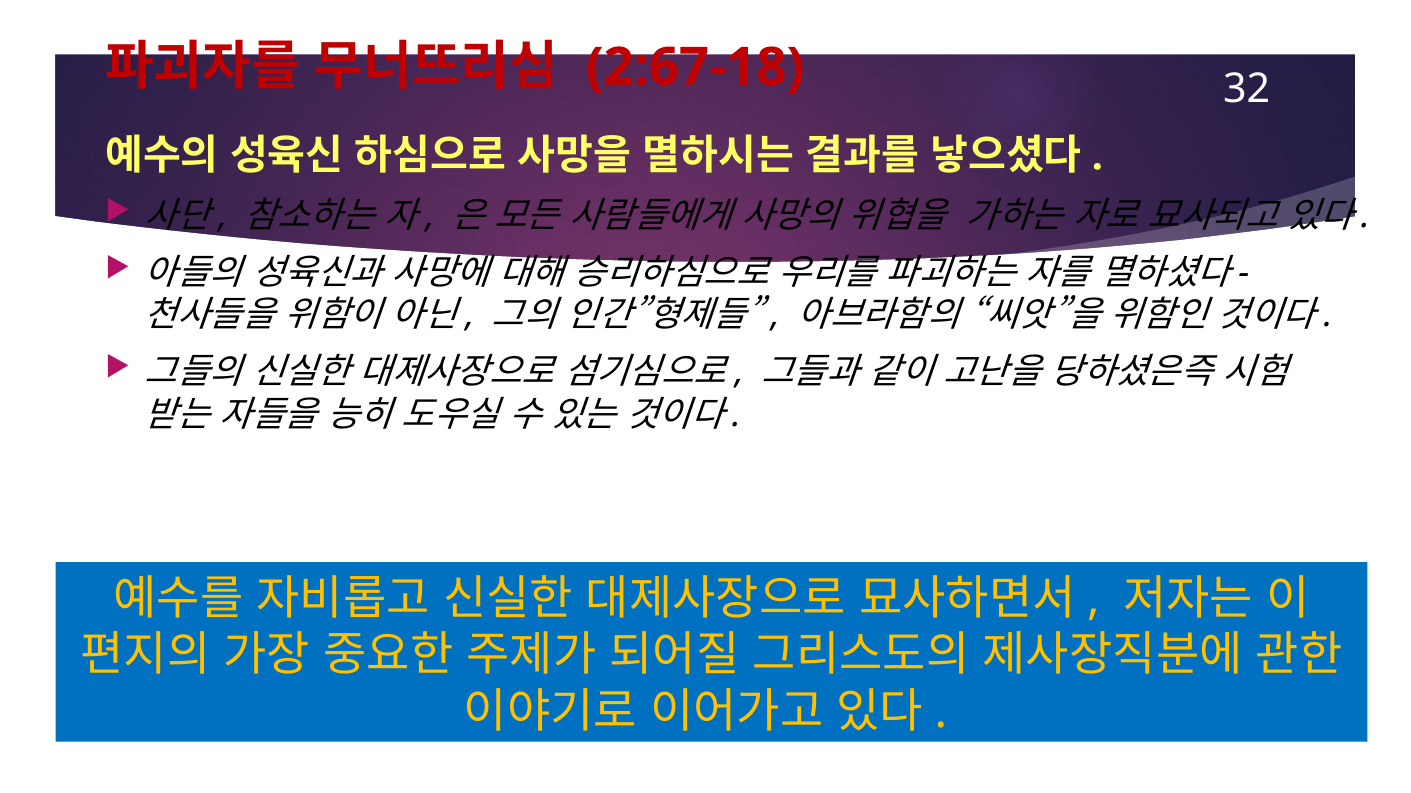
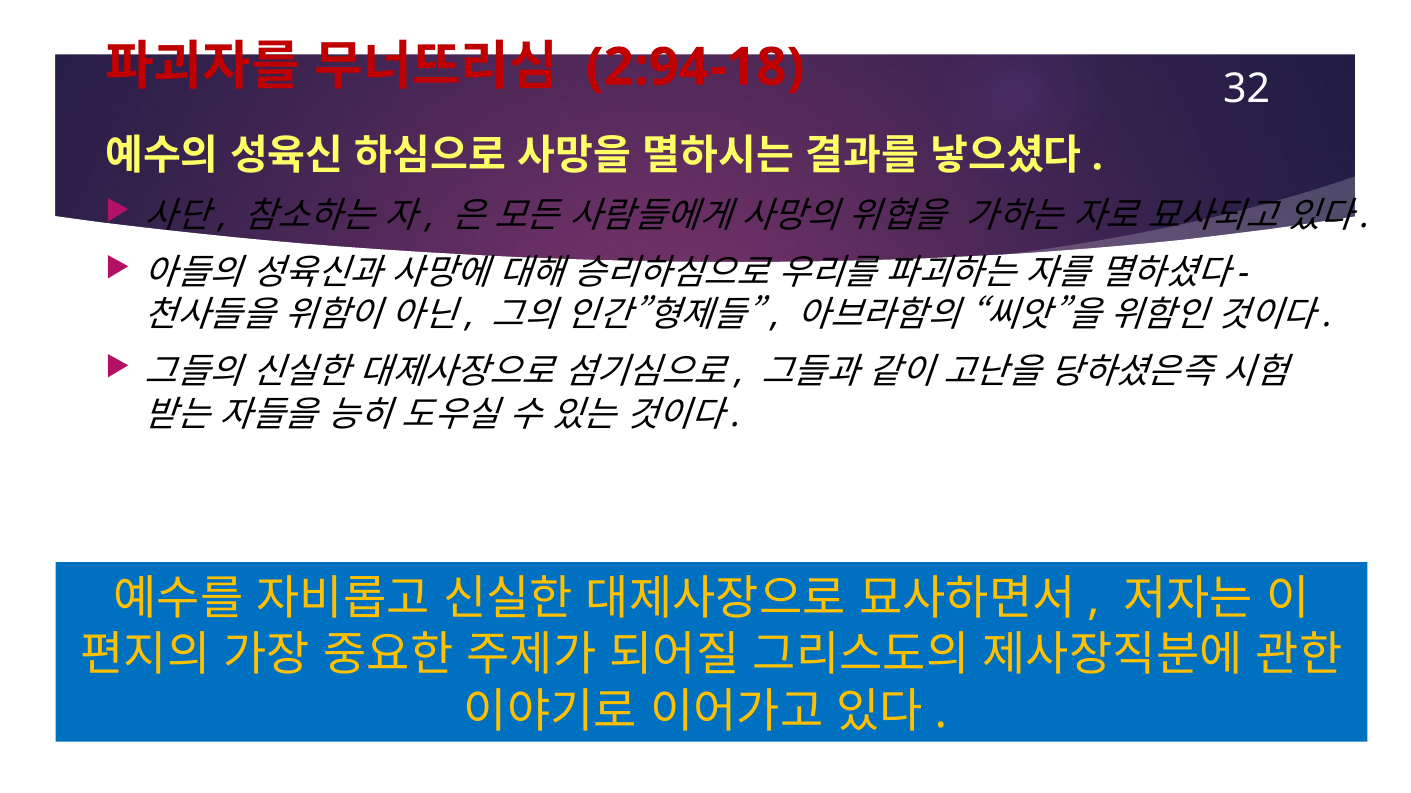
2:67-18: 2:67-18 -> 2:94-18
